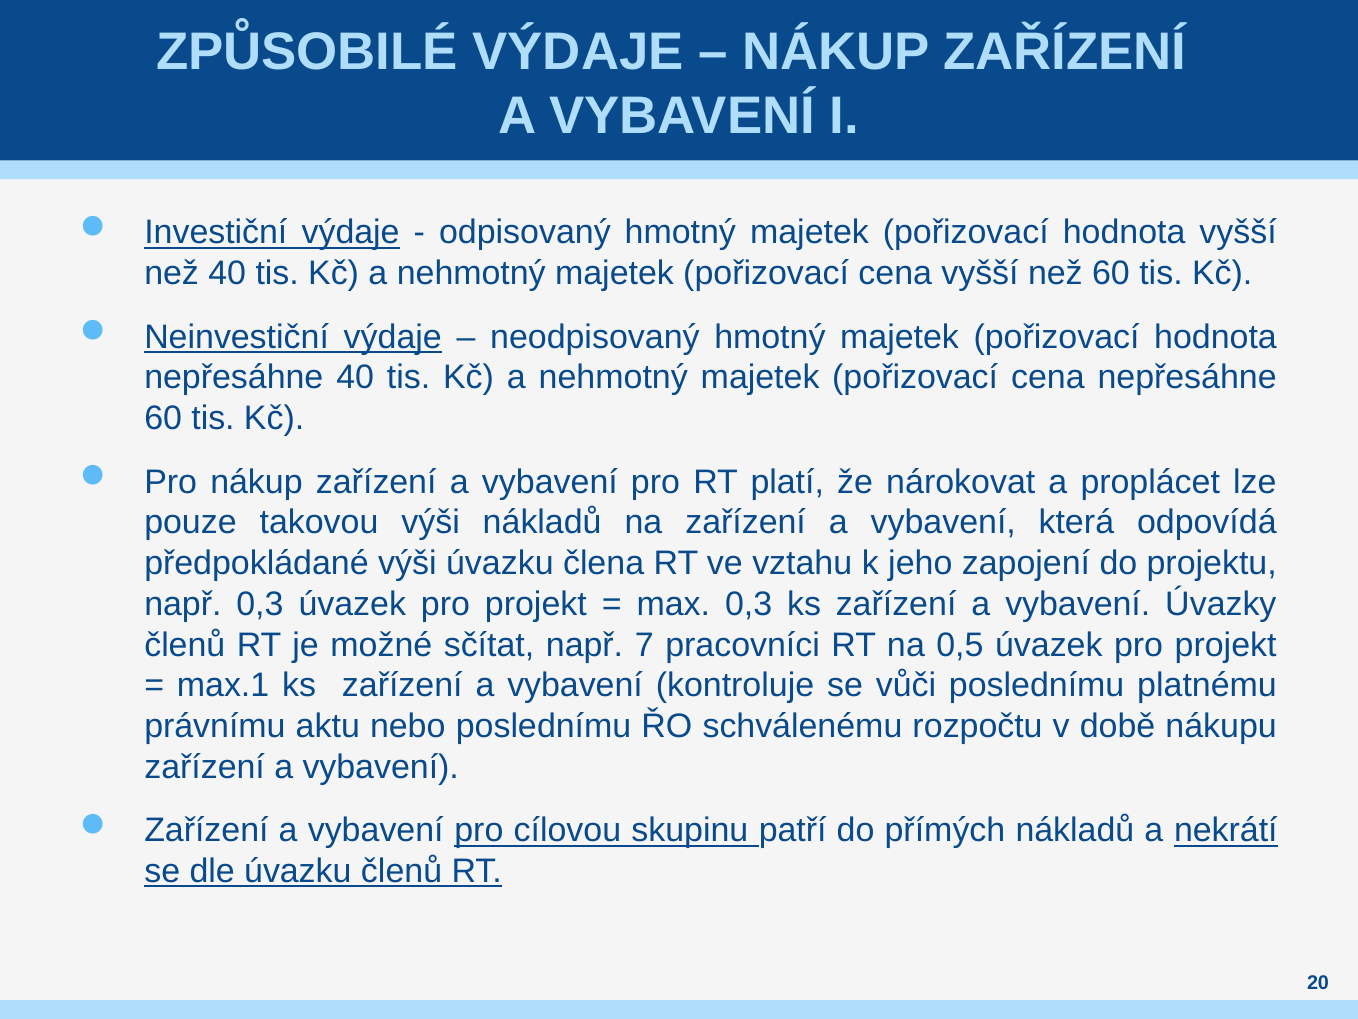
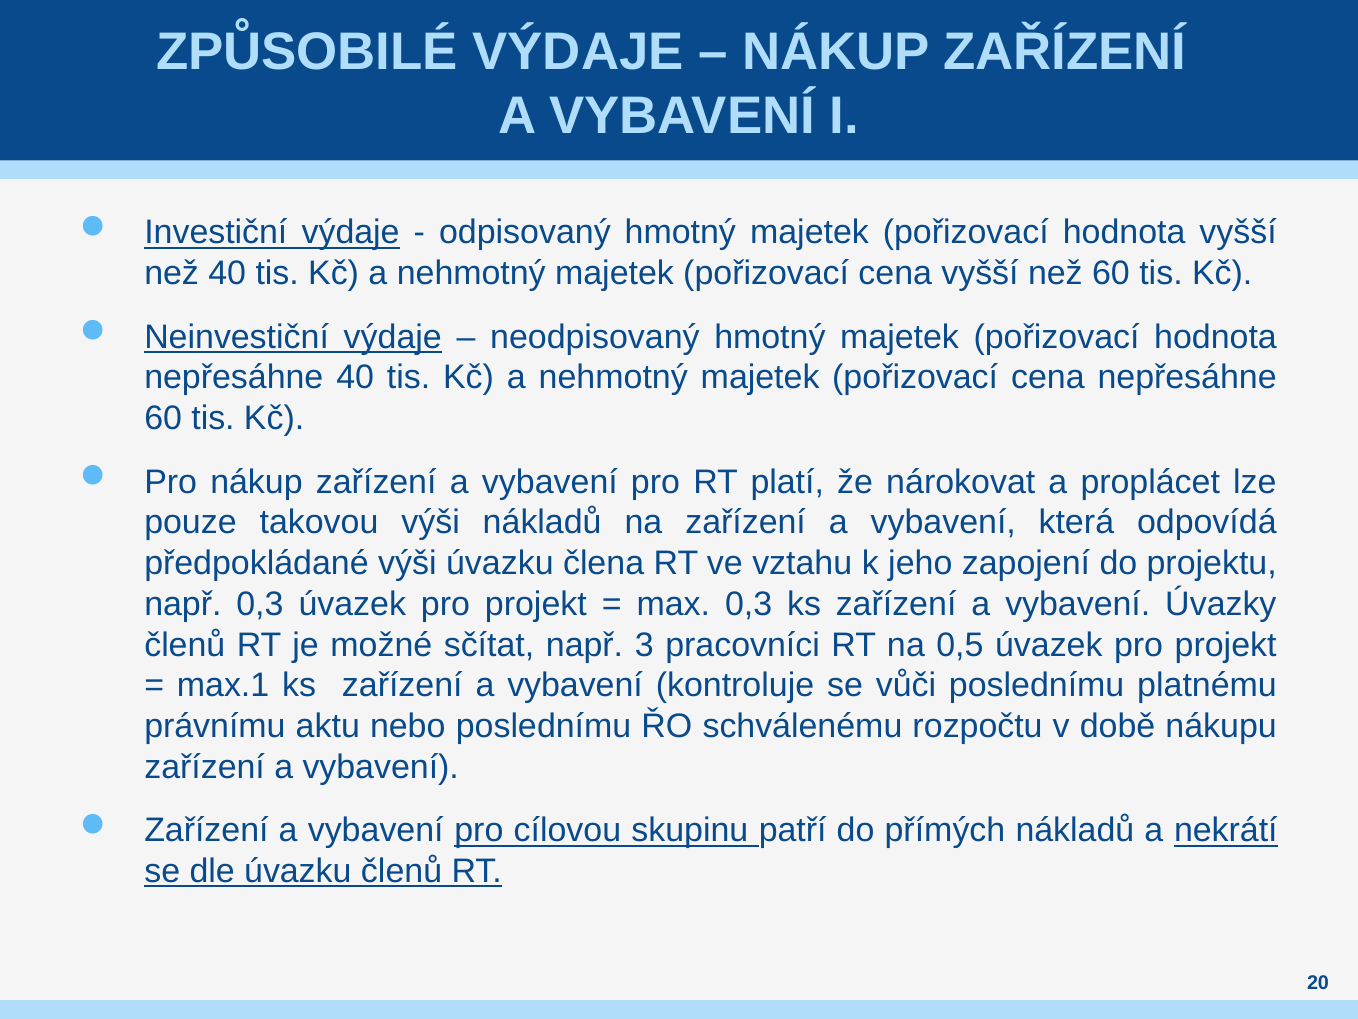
7: 7 -> 3
